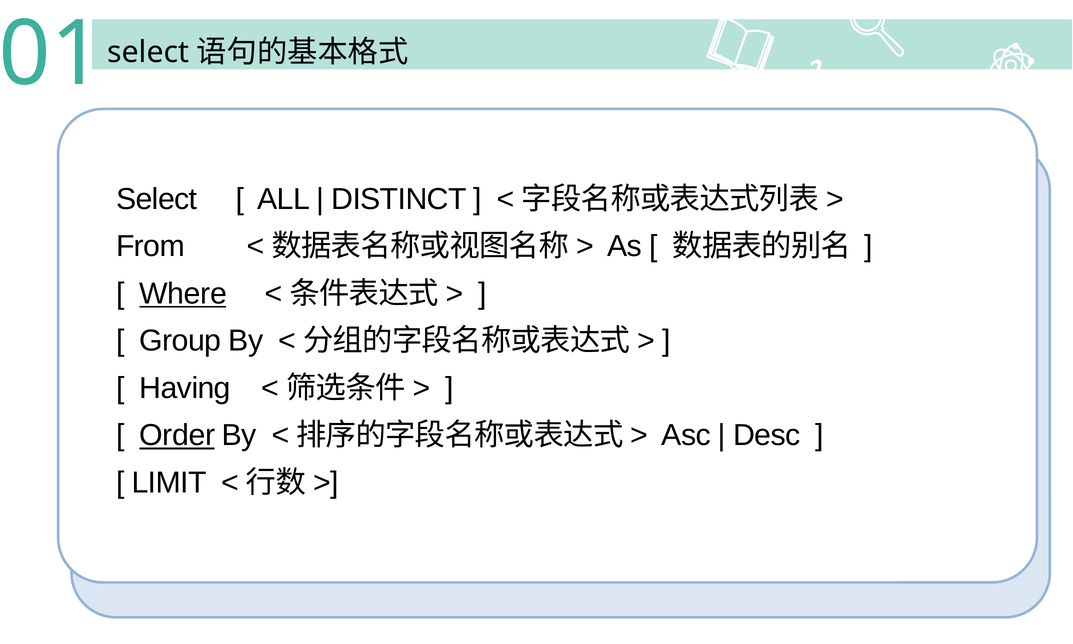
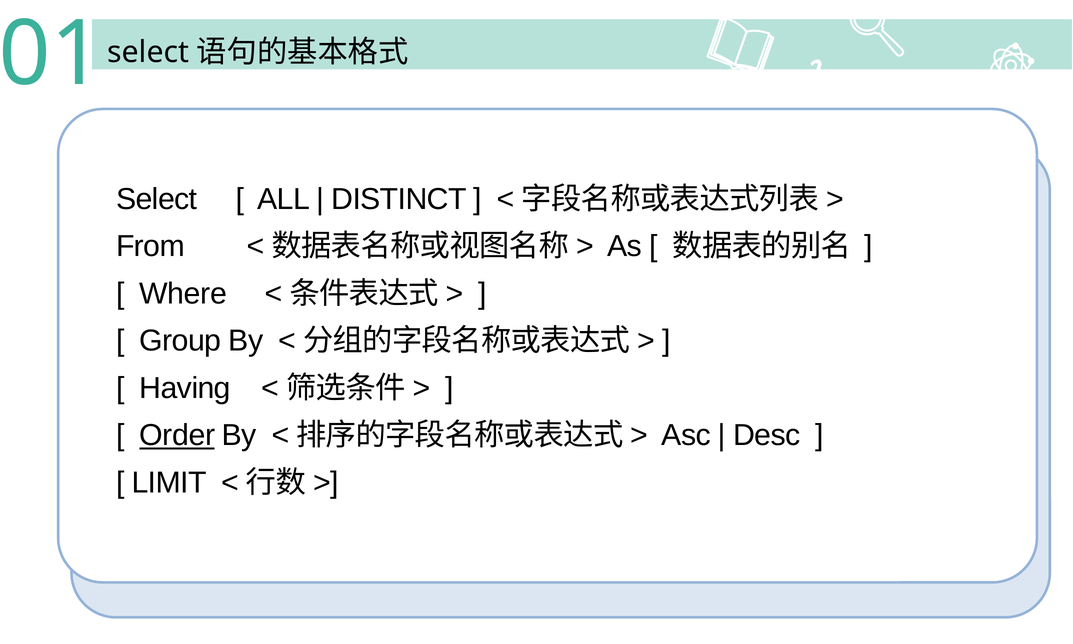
Where underline: present -> none
